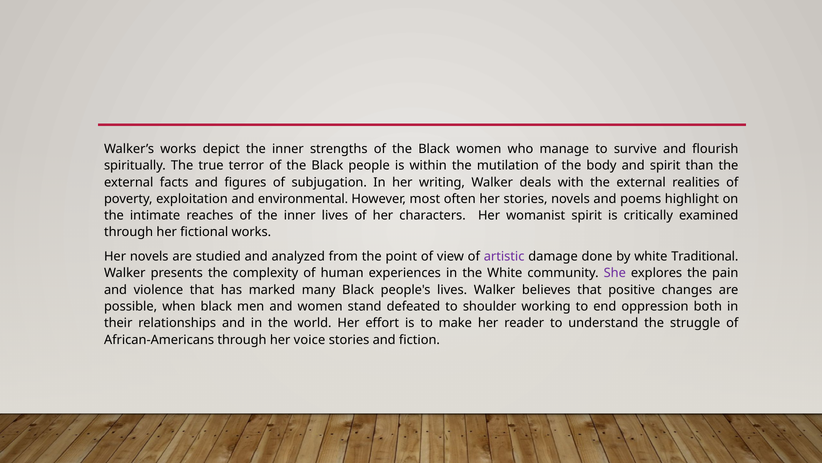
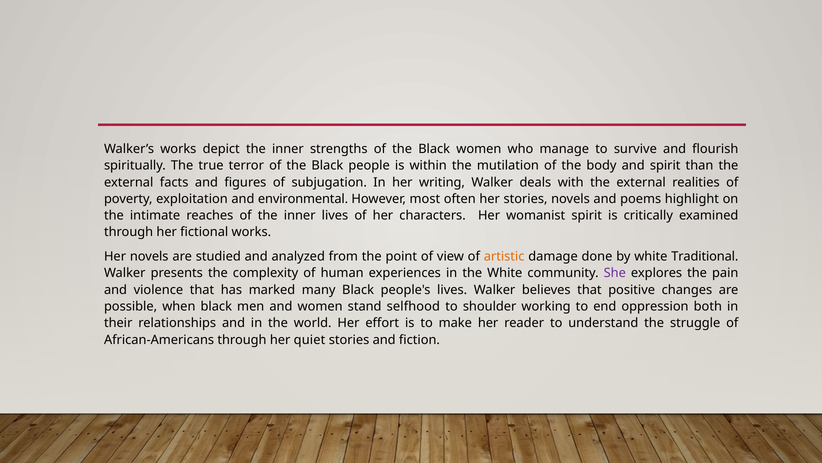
artistic colour: purple -> orange
defeated: defeated -> selfhood
voice: voice -> quiet
